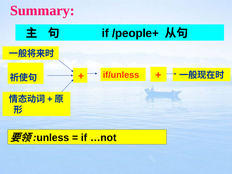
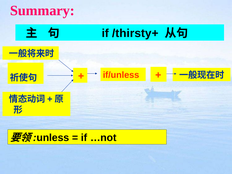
/people+: /people+ -> /thirsty+
